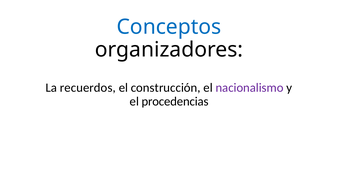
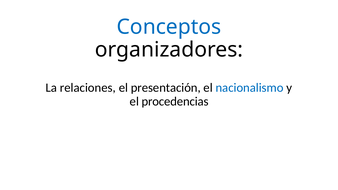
recuerdos: recuerdos -> relaciones
construcción: construcción -> presentación
nacionalismo colour: purple -> blue
